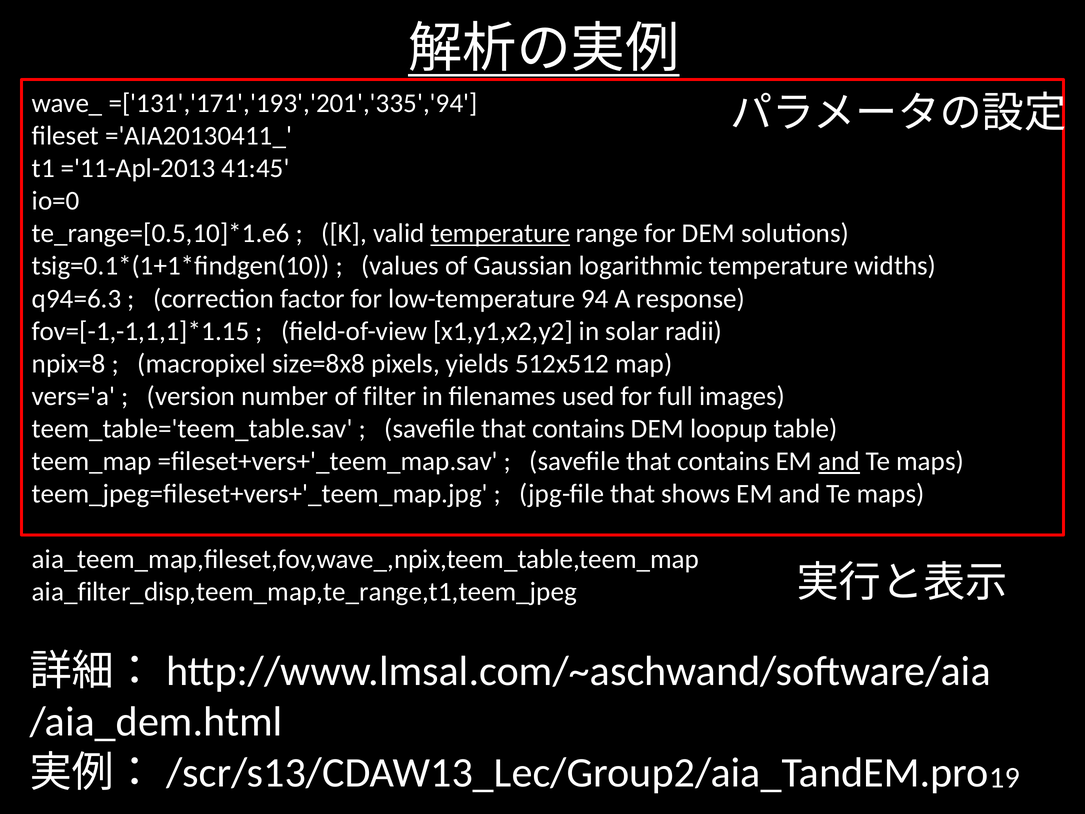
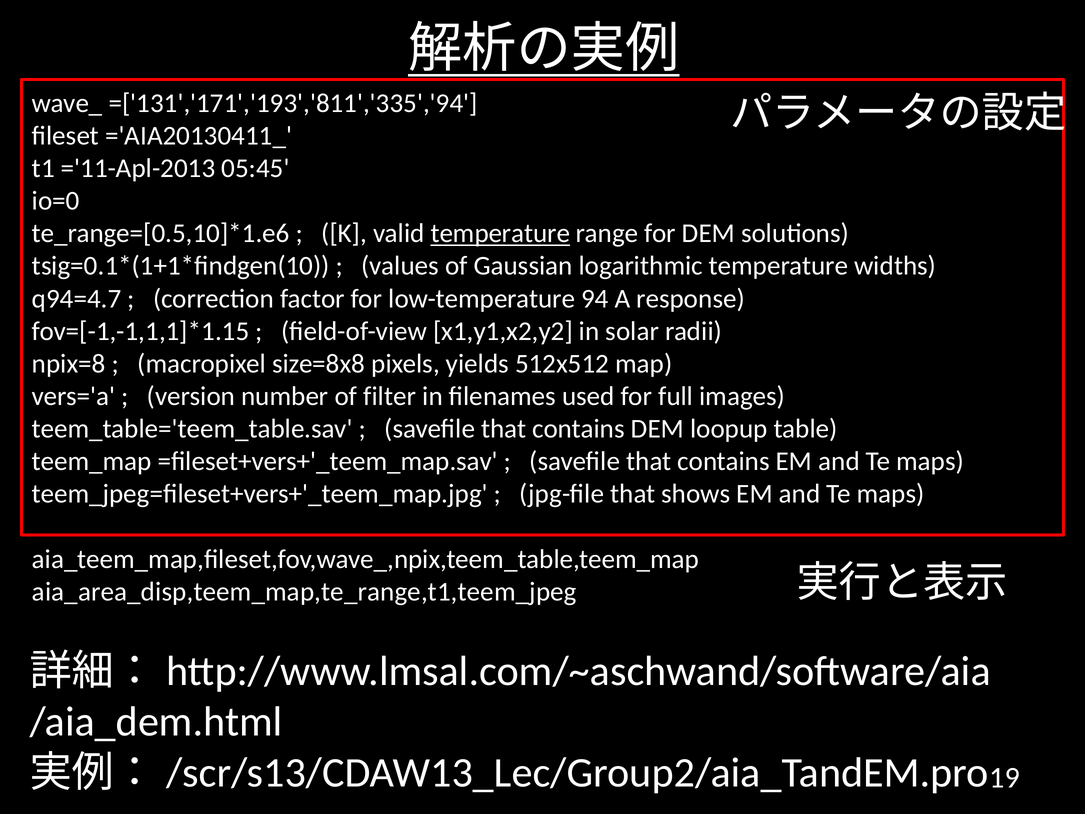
=['131','171','193','201','335','94: =['131','171','193','201','335','94 -> =['131','171','193','811','335','94
41:45: 41:45 -> 05:45
q94=6.3: q94=6.3 -> q94=4.7
and at (839, 461) underline: present -> none
aia_filter_disp,teem_map,te_range,t1,teem_jpeg: aia_filter_disp,teem_map,te_range,t1,teem_jpeg -> aia_area_disp,teem_map,te_range,t1,teem_jpeg
